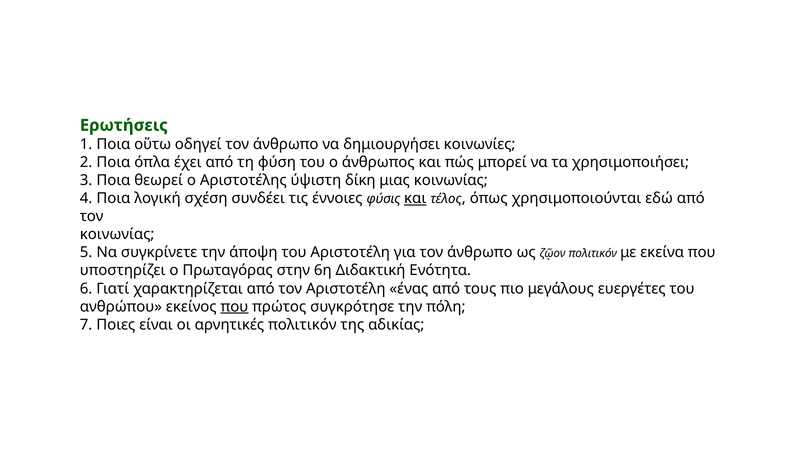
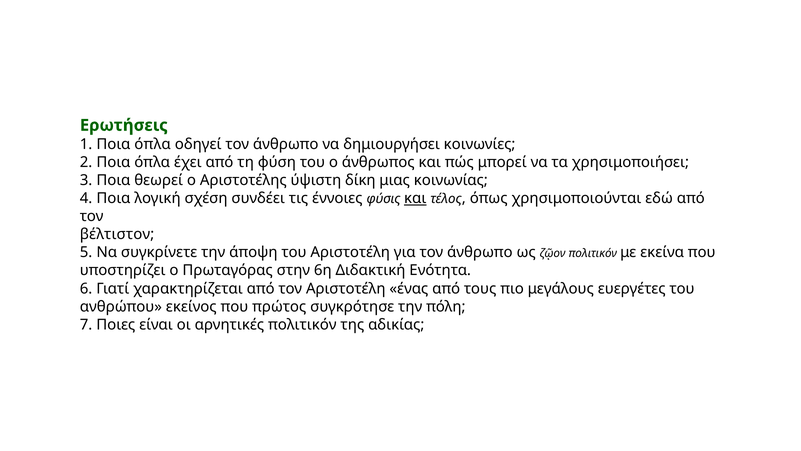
1 Ποια οὕτω: οὕτω -> όπλα
κοινωνίας at (117, 234): κοινωνίας -> βέλτιστον
που at (234, 306) underline: present -> none
